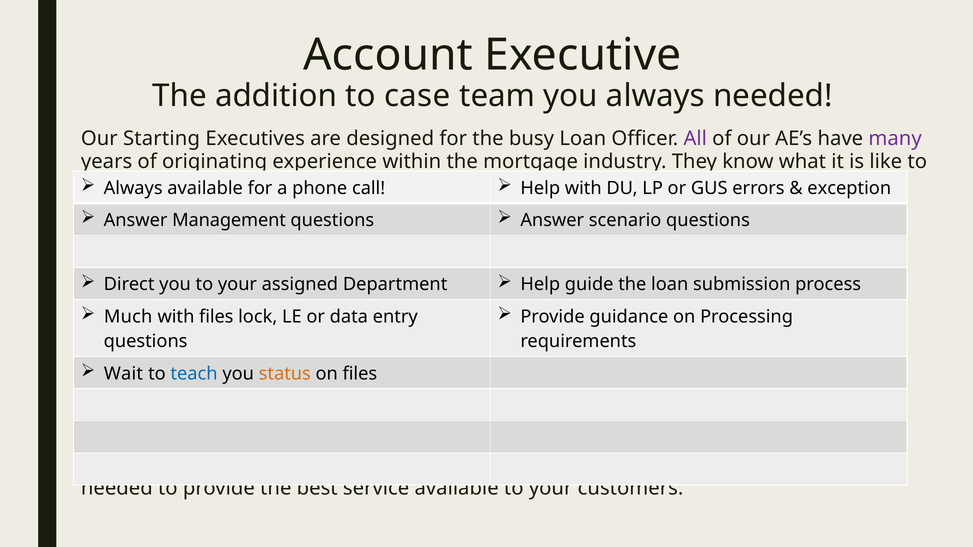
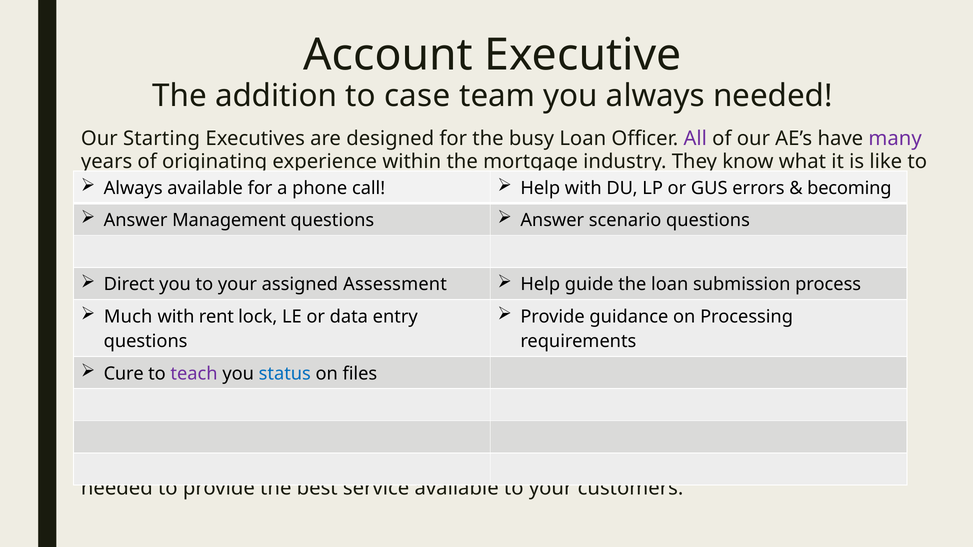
exception: exception -> becoming
Department: Department -> Assessment
with files: files -> rent
Wait: Wait -> Cure
teach colour: blue -> purple
status colour: orange -> blue
